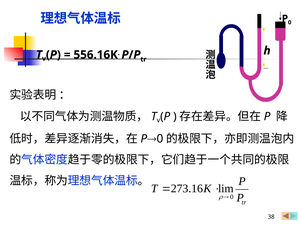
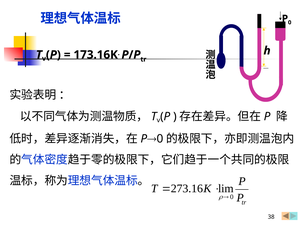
556.16K: 556.16K -> 173.16K
